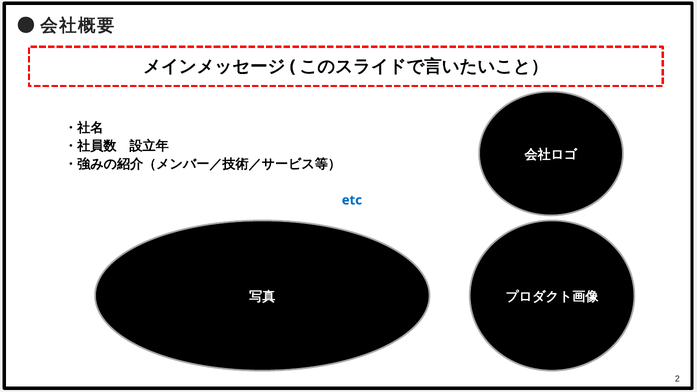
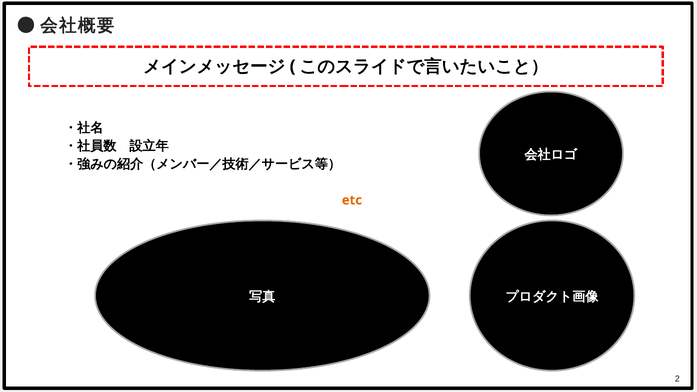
etc colour: blue -> orange
